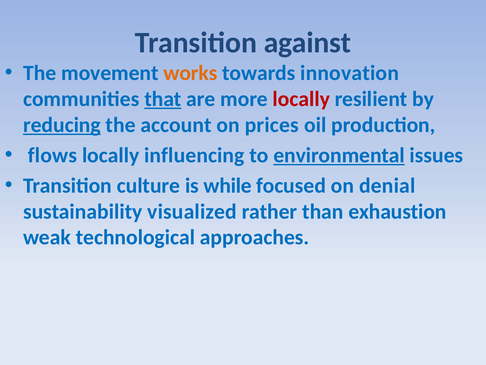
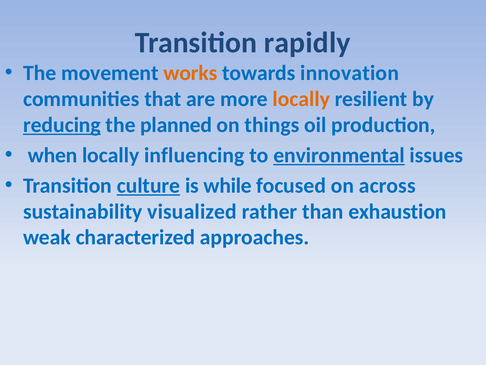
against: against -> rapidly
that underline: present -> none
locally at (301, 99) colour: red -> orange
account: account -> planned
prices: prices -> things
flows: flows -> when
culture underline: none -> present
denial: denial -> across
technological: technological -> characterized
